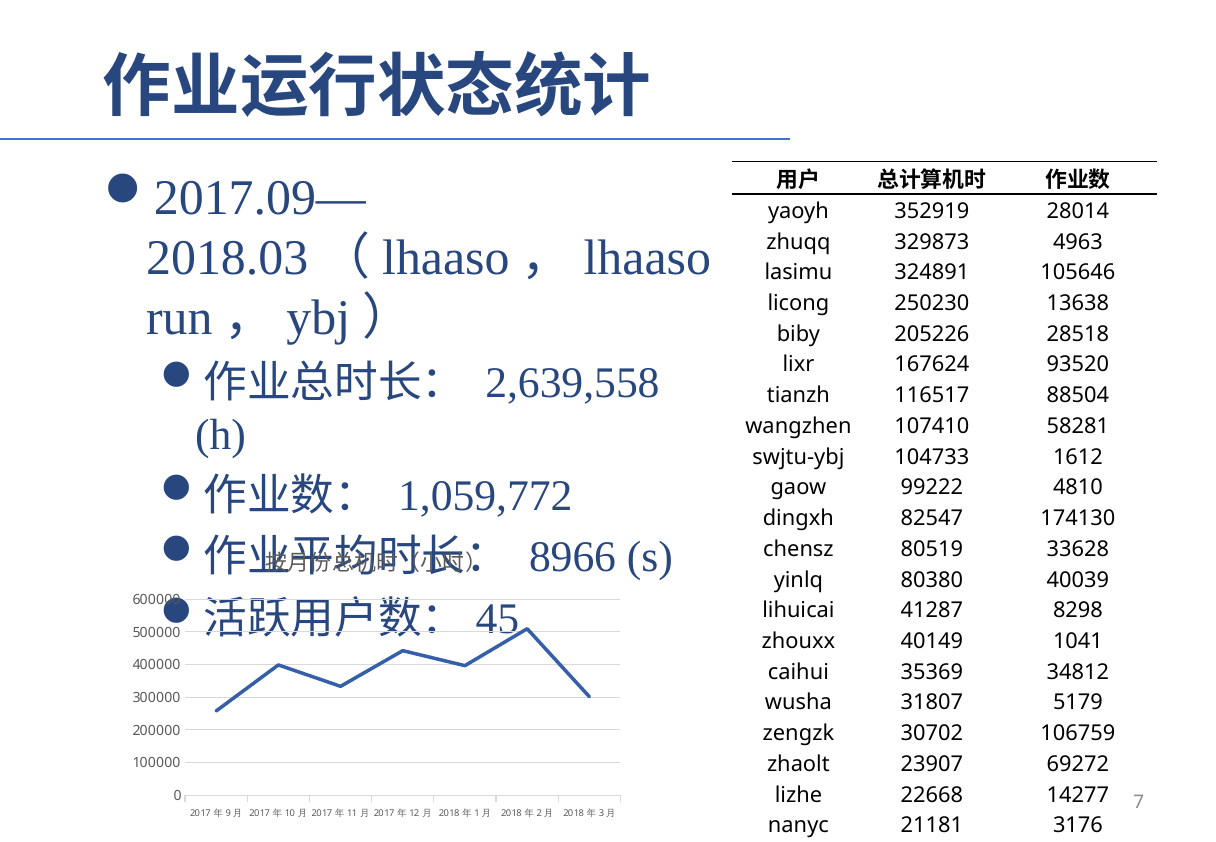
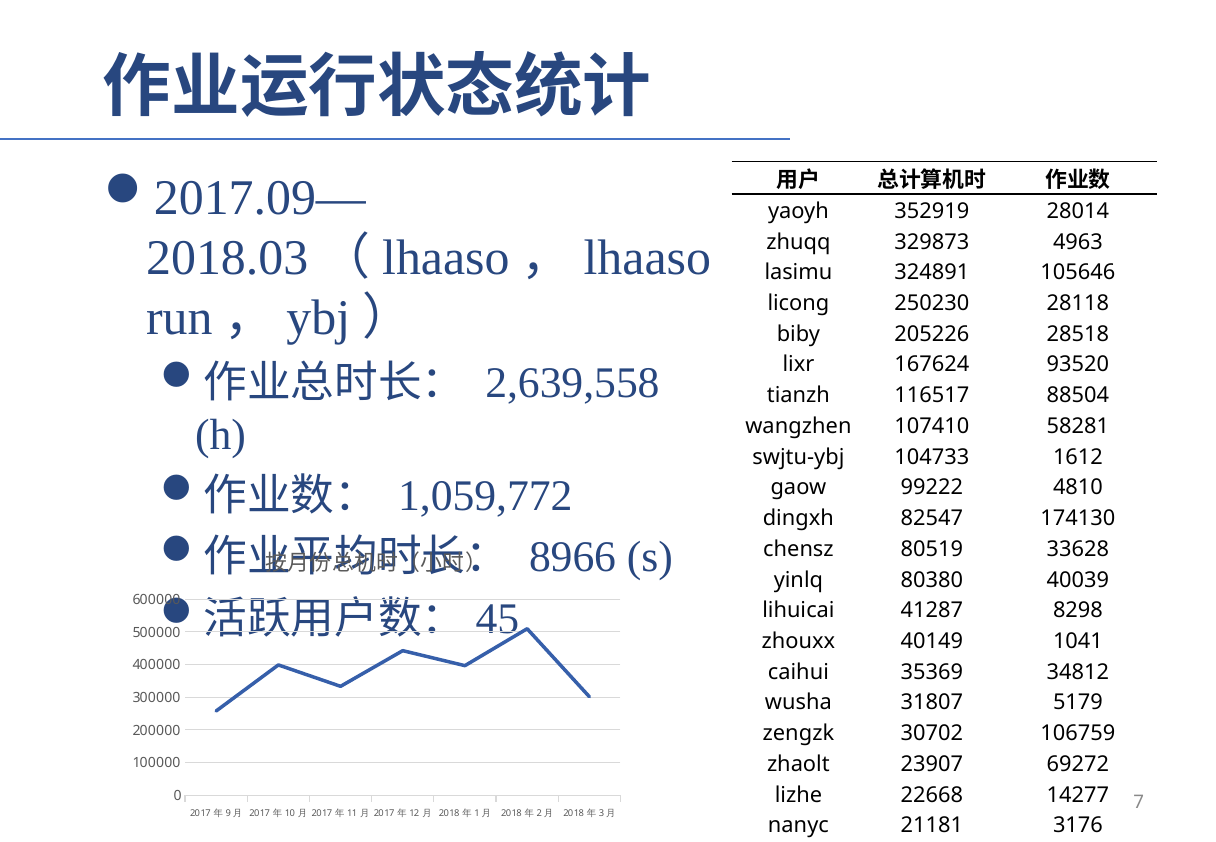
13638: 13638 -> 28118
